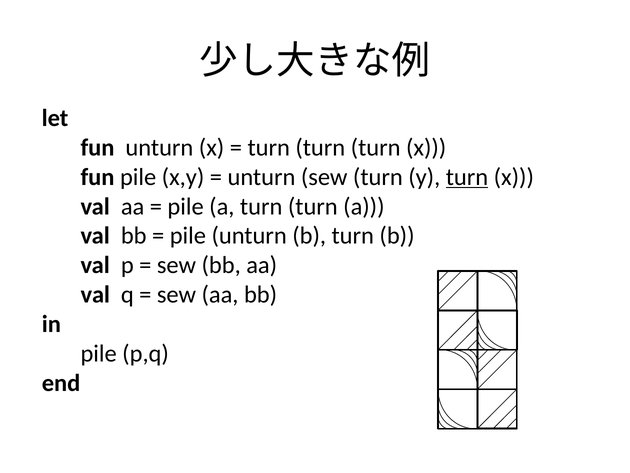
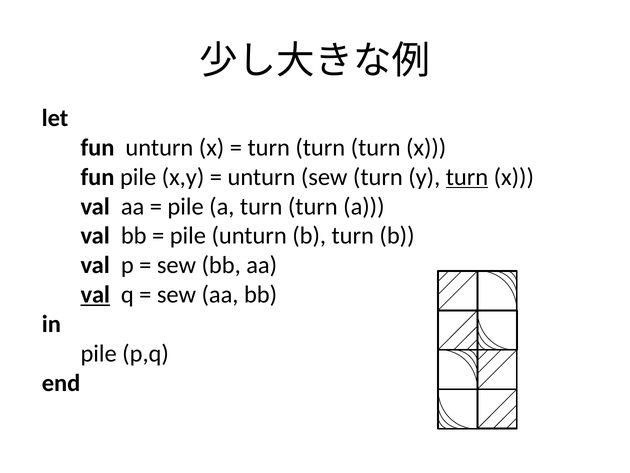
val at (95, 294) underline: none -> present
